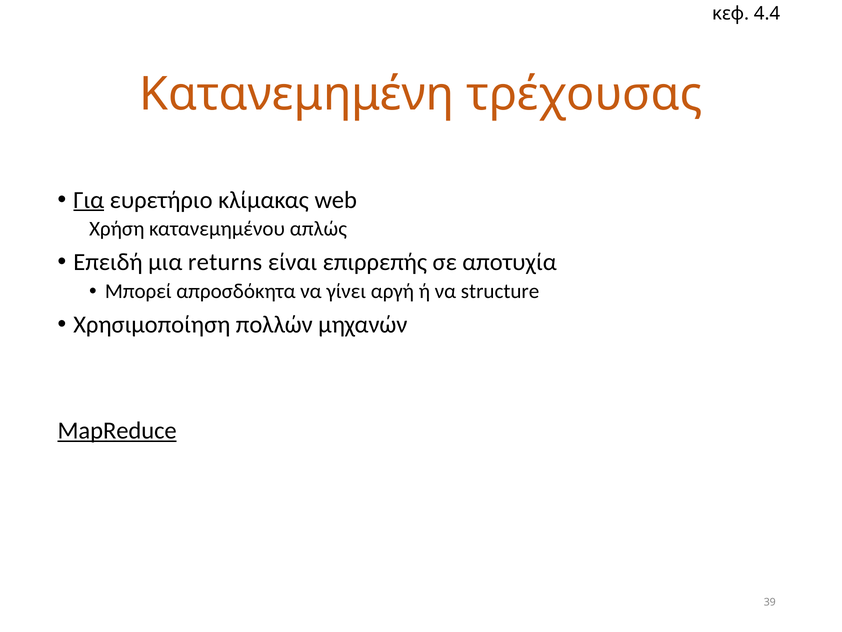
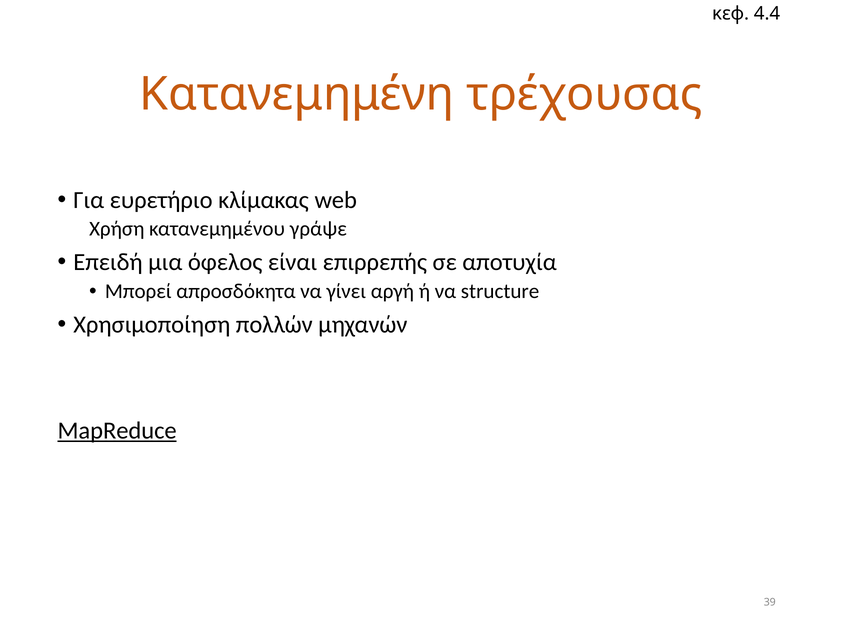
Για underline: present -> none
απλώς: απλώς -> γράψε
returns: returns -> όφελος
